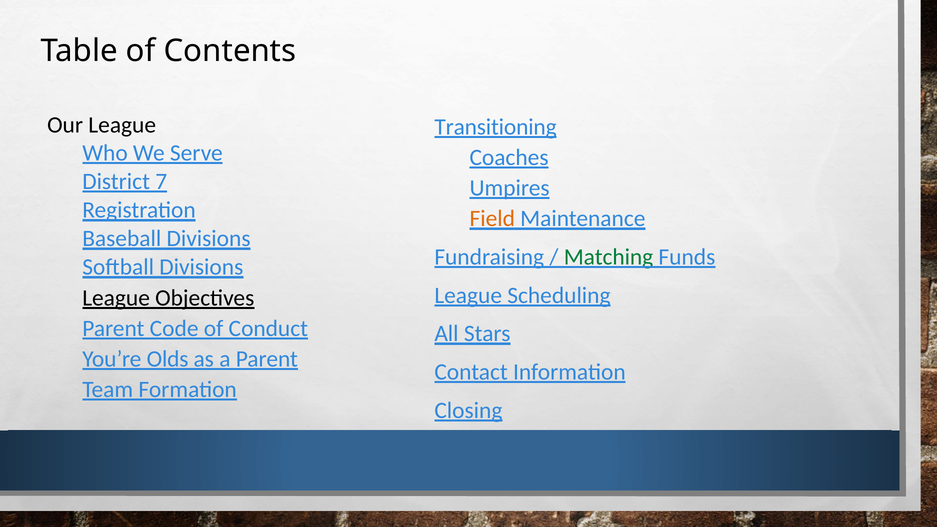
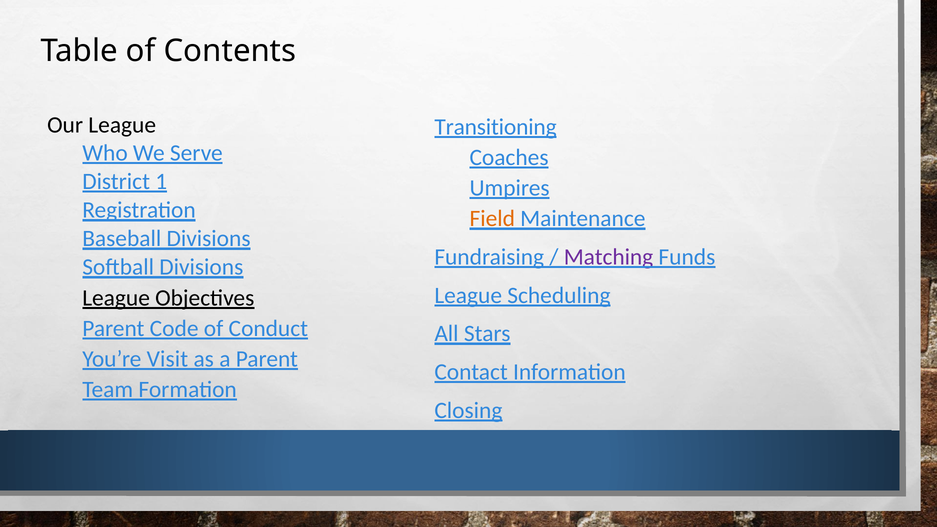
7: 7 -> 1
Matching colour: green -> purple
Olds: Olds -> Visit
